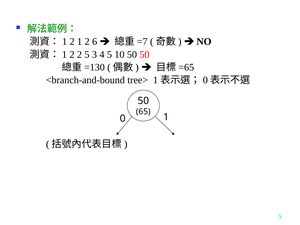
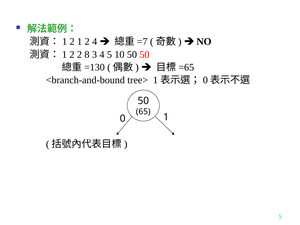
2 6: 6 -> 4
2 5: 5 -> 8
